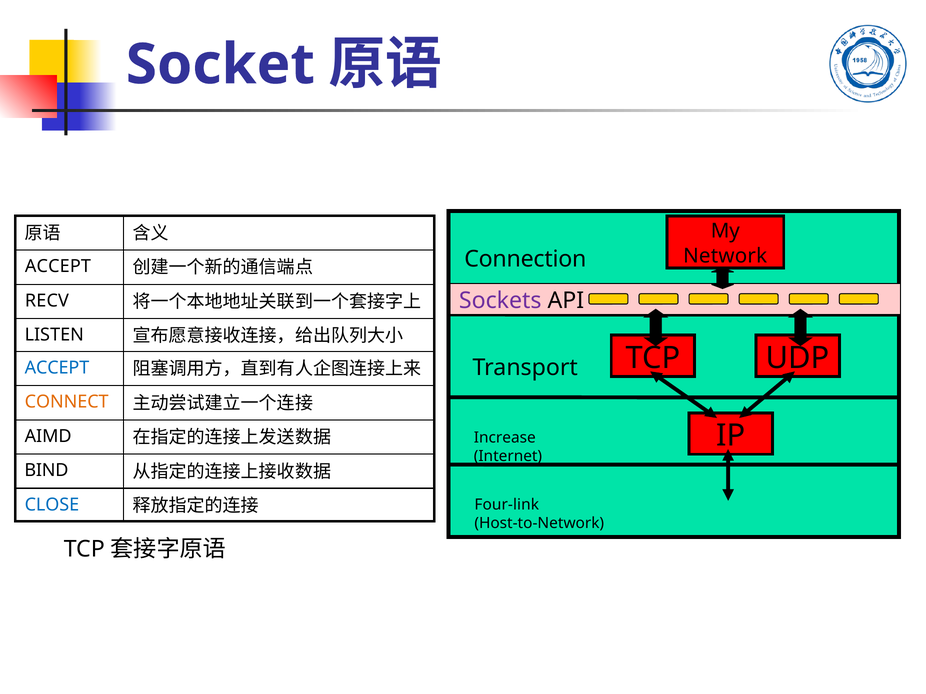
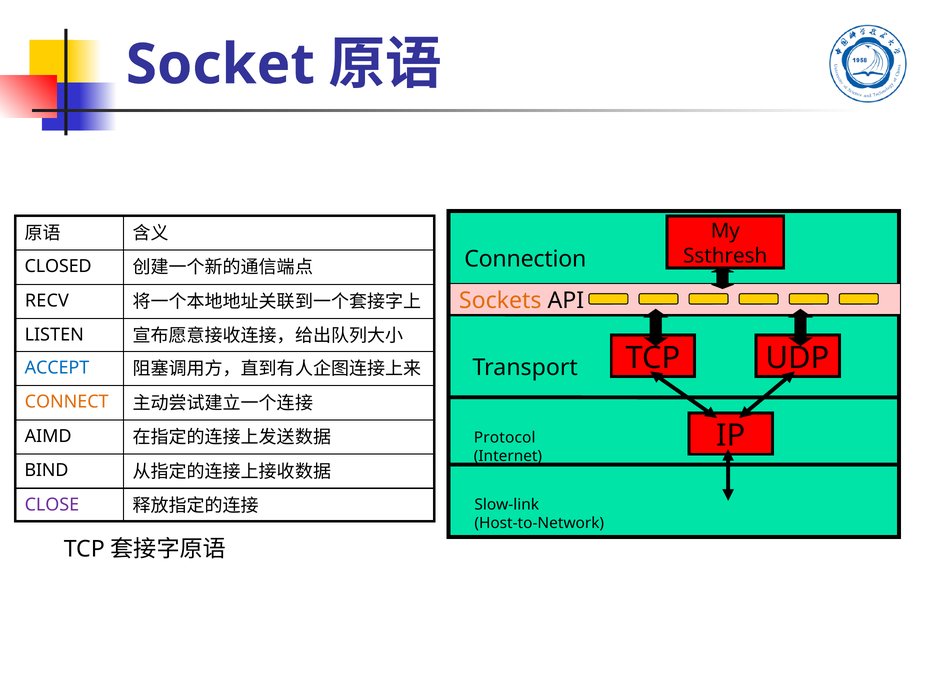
Network: Network -> Ssthresh
ACCEPT at (58, 266): ACCEPT -> CLOSED
Sockets colour: purple -> orange
Increase: Increase -> Protocol
CLOSE colour: blue -> purple
Four-link: Four-link -> Slow-link
